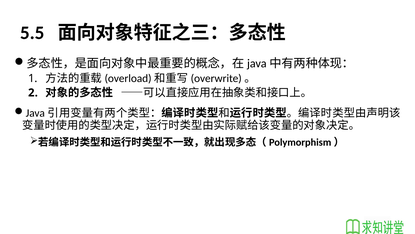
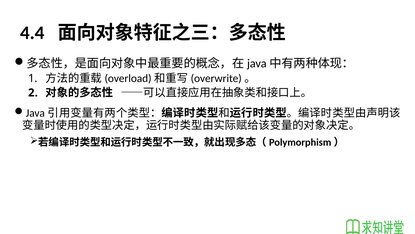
5.5: 5.5 -> 4.4
